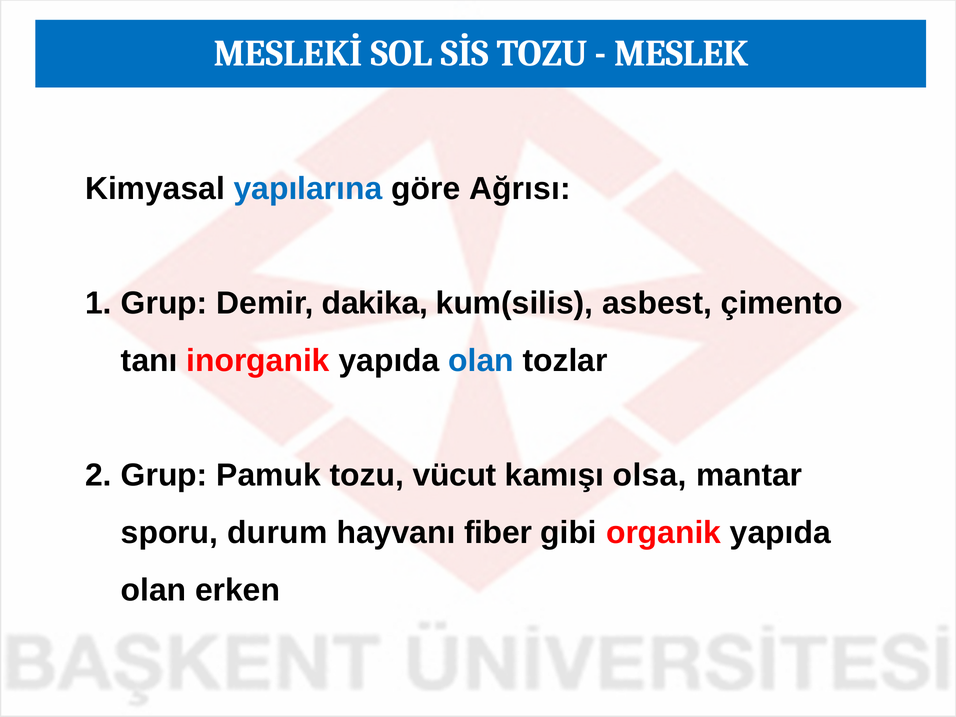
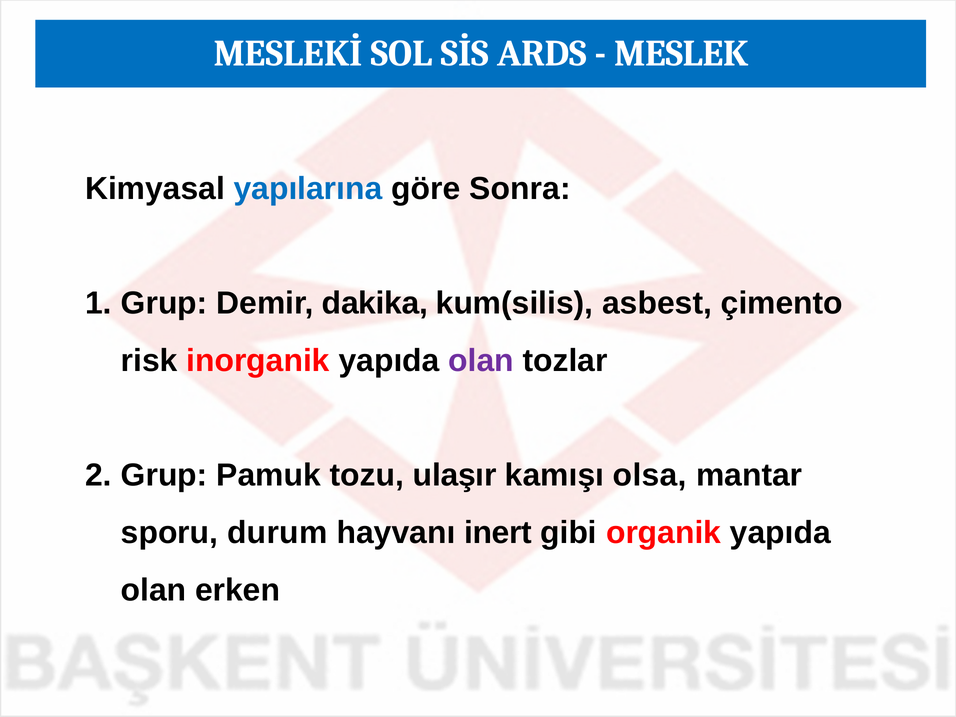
SİS TOZU: TOZU -> ARDS
Ağrısı: Ağrısı -> Sonra
tanı: tanı -> risk
olan at (481, 361) colour: blue -> purple
vücut: vücut -> ulaşır
fiber: fiber -> inert
